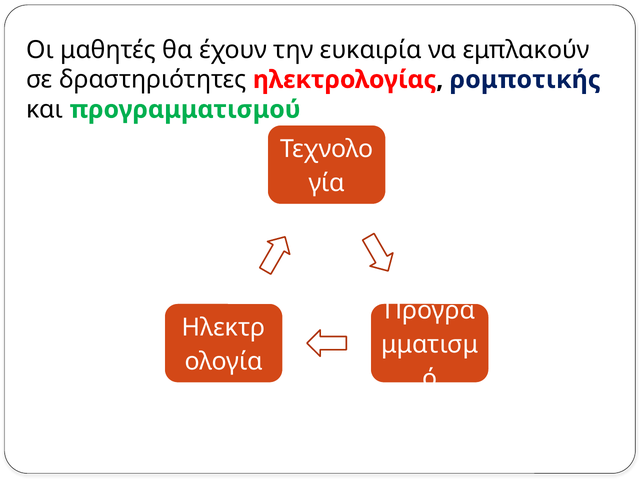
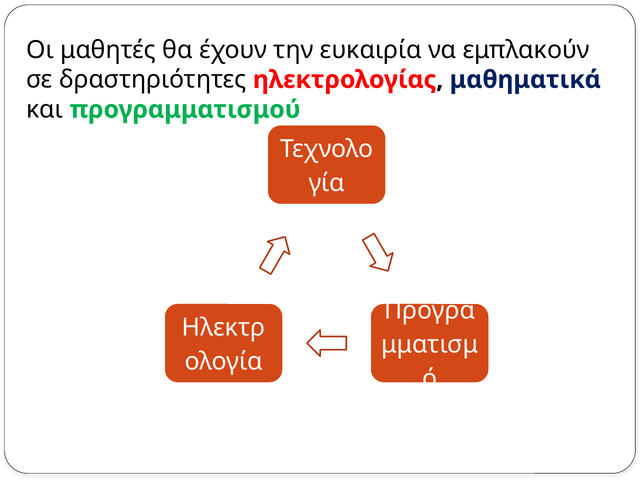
ρομποτικής: ρομποτικής -> μαθηματικά
